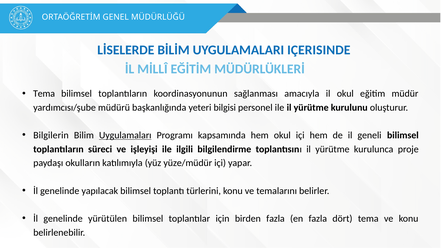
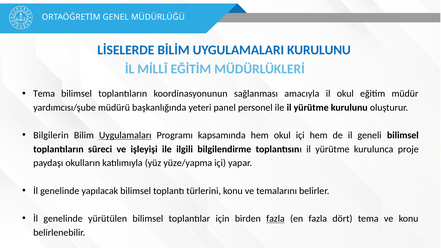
UYGULAMALARI IÇERISINDE: IÇERISINDE -> KURULUNU
bilgisi: bilgisi -> panel
yüze/müdür: yüze/müdür -> yüze/yapma
fazla at (275, 219) underline: none -> present
